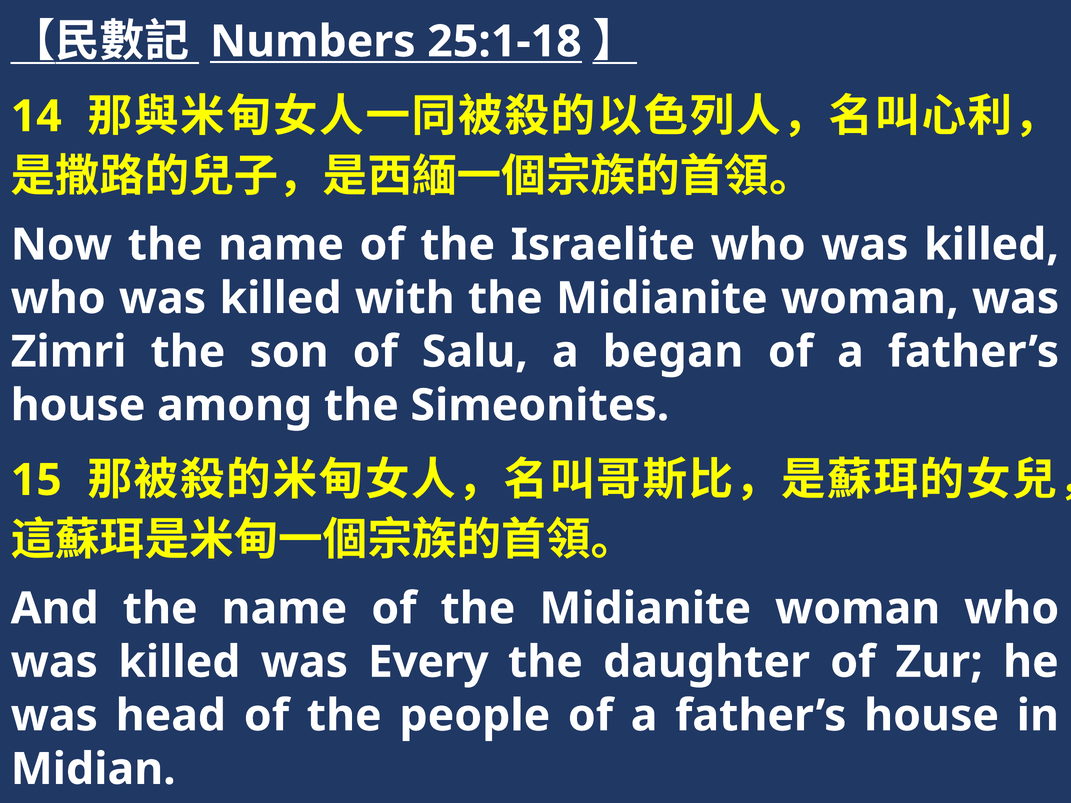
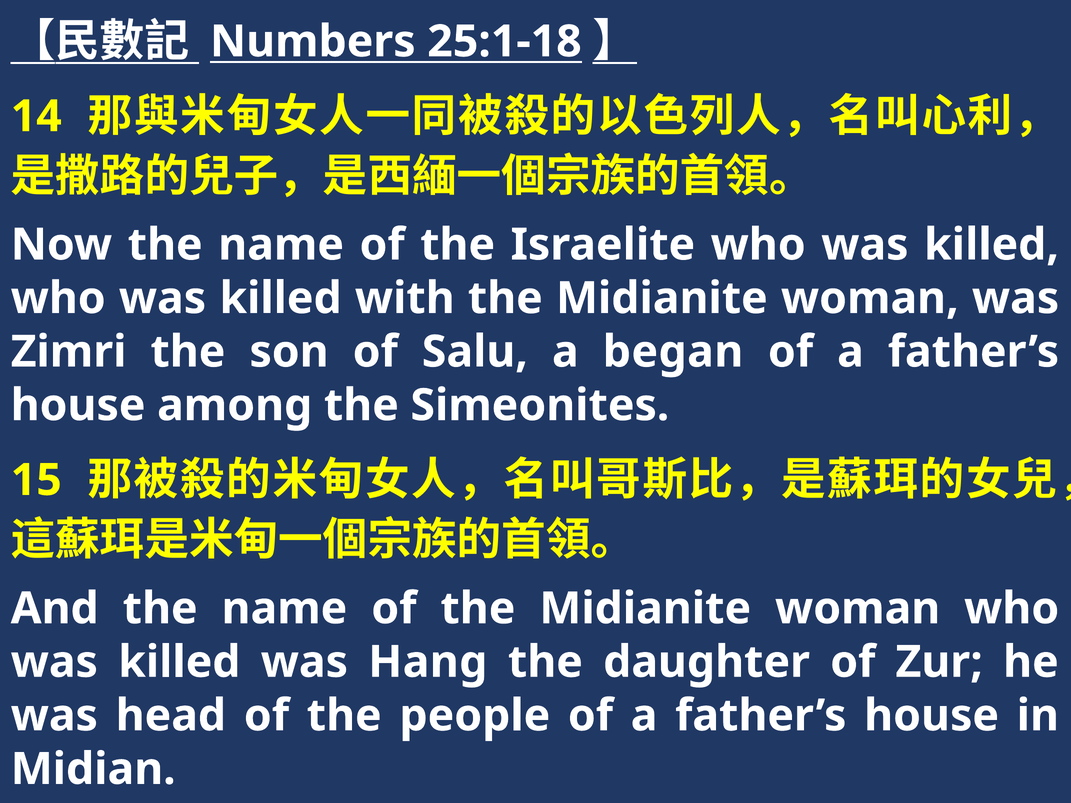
Every: Every -> Hang
